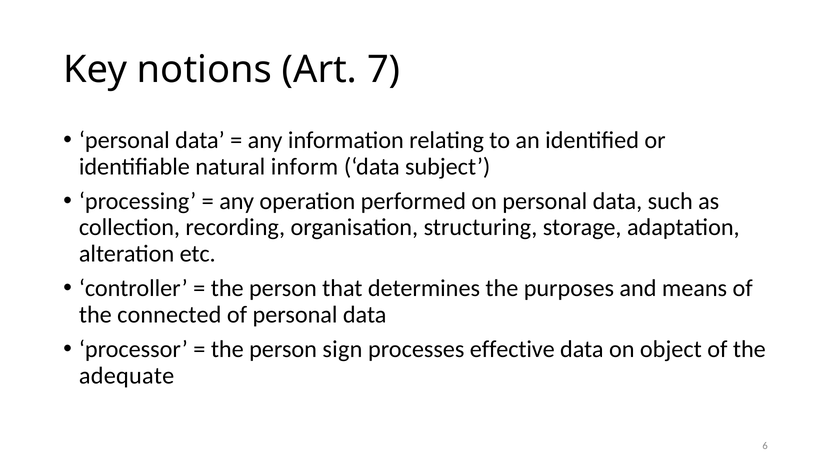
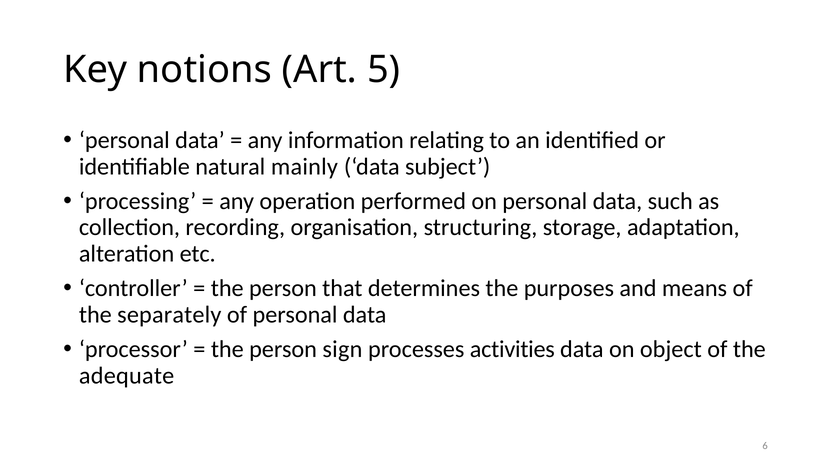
7: 7 -> 5
inform: inform -> mainly
connected: connected -> separately
effective: effective -> activities
